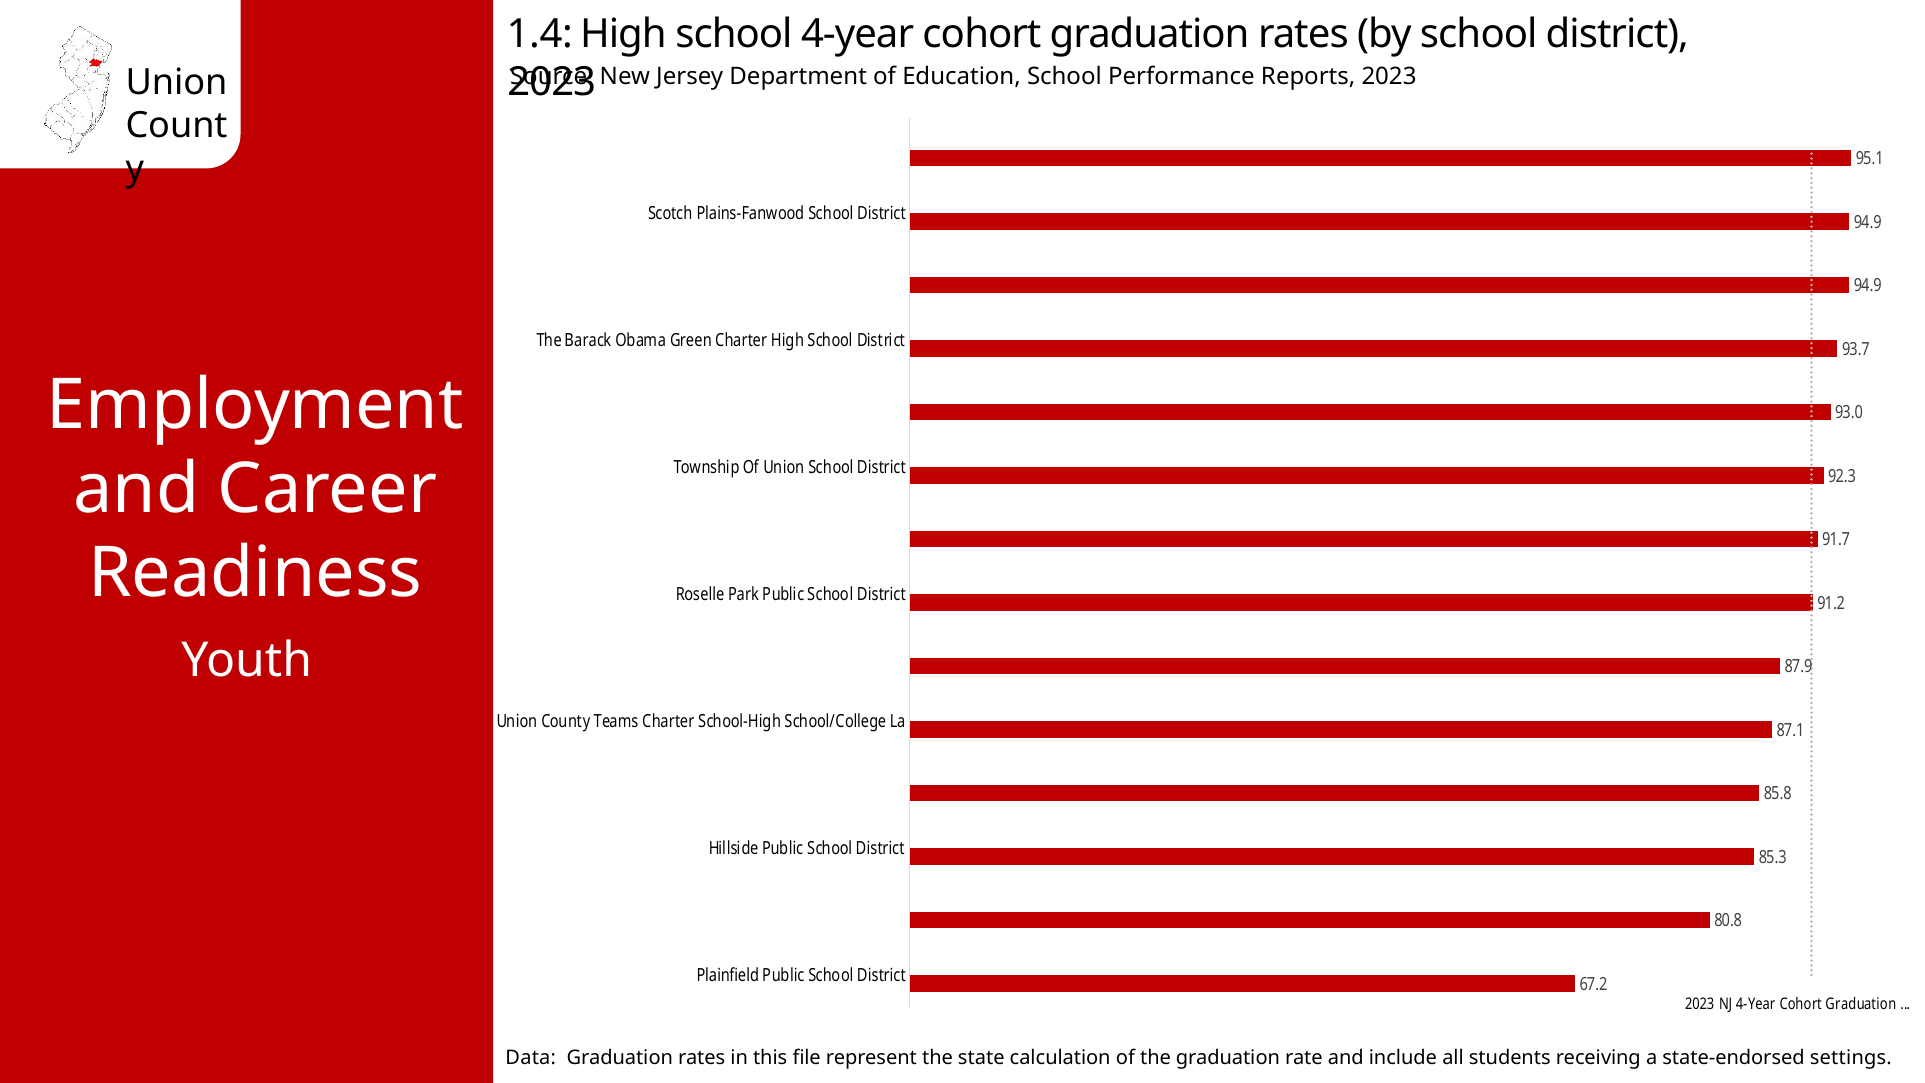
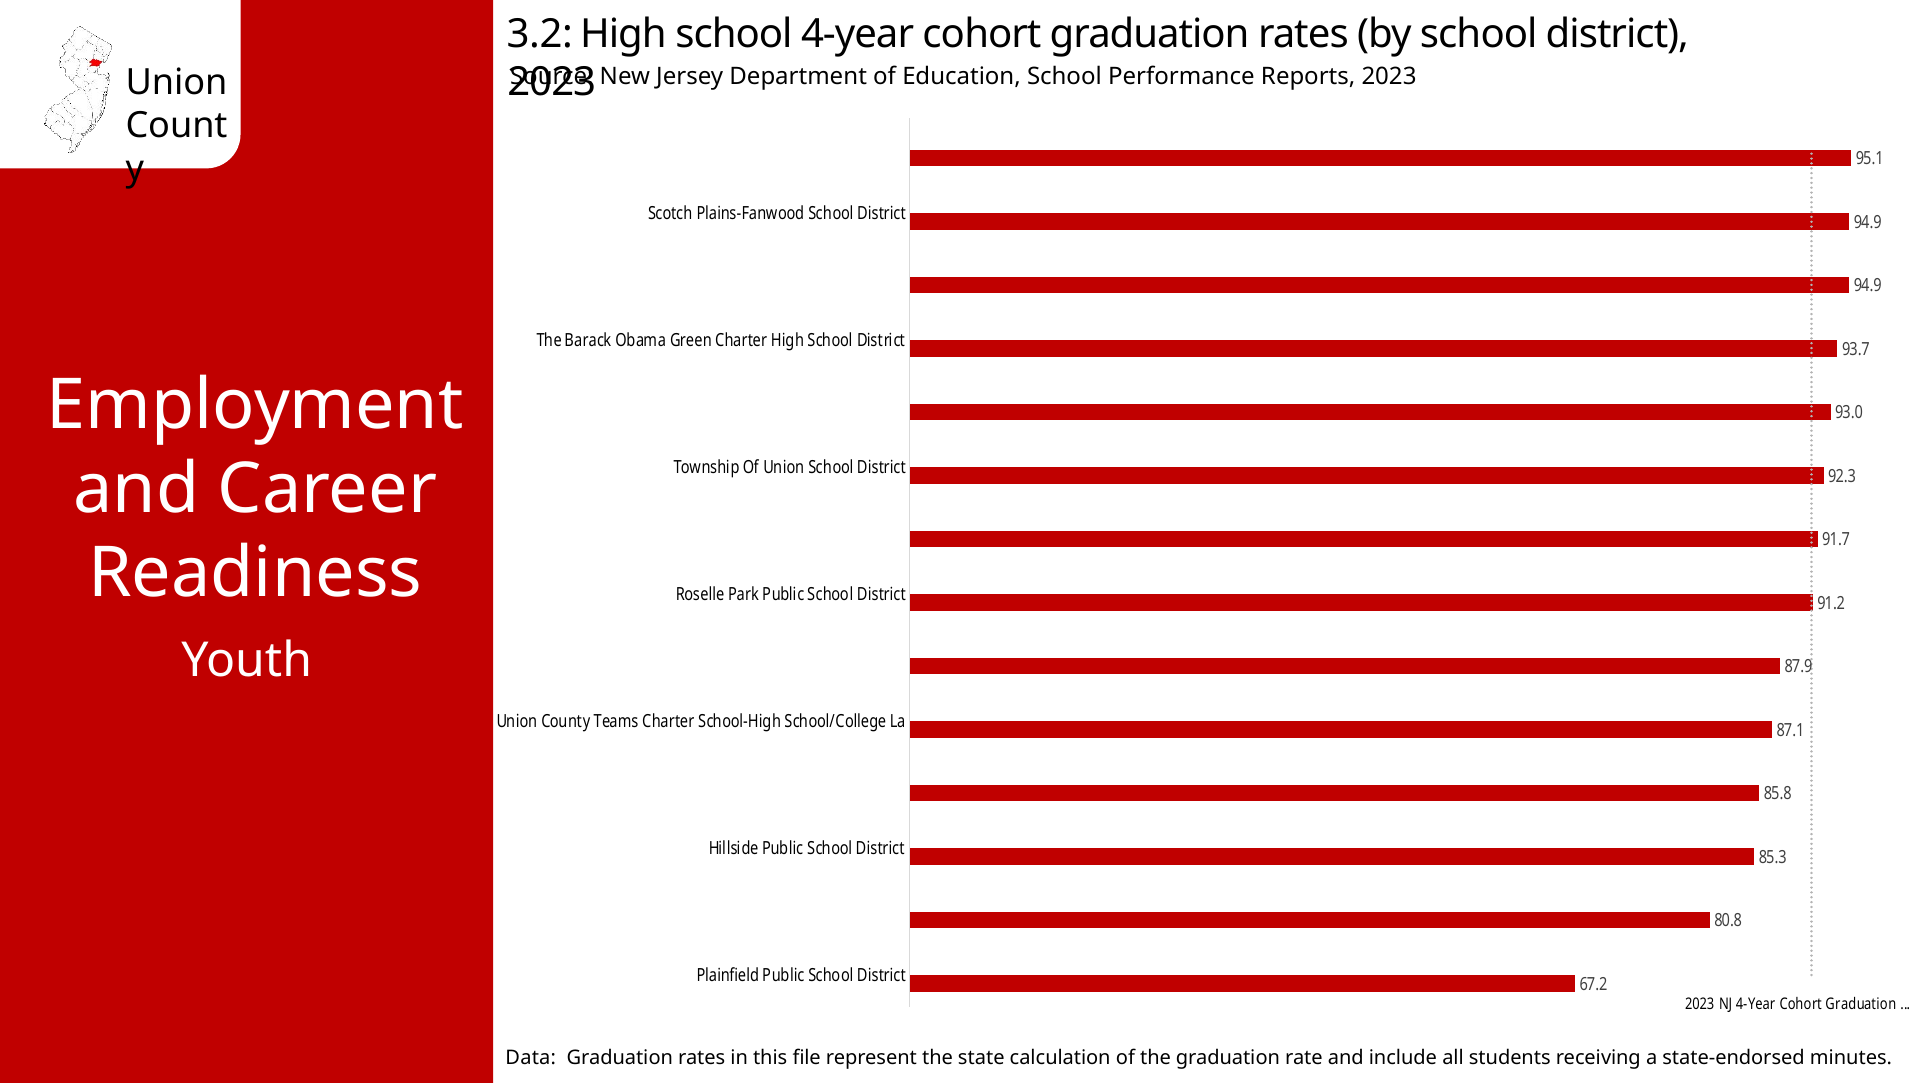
1.4: 1.4 -> 3.2
settings: settings -> minutes
